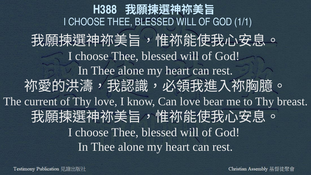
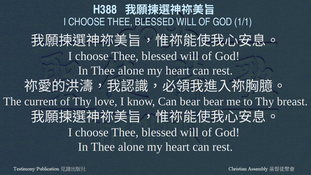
Can love: love -> bear
